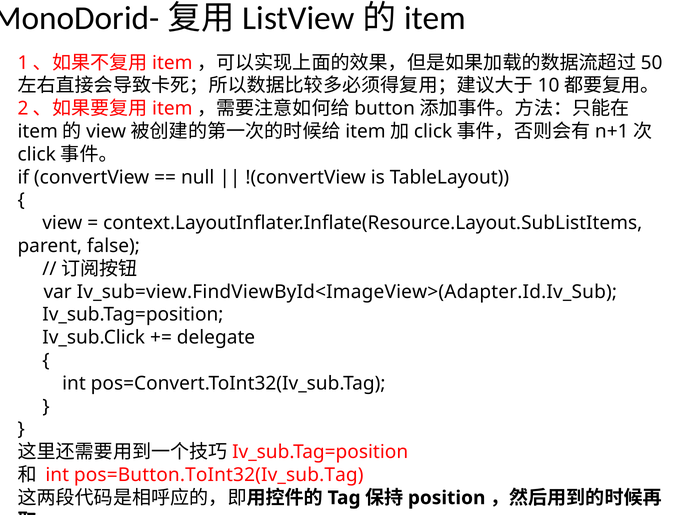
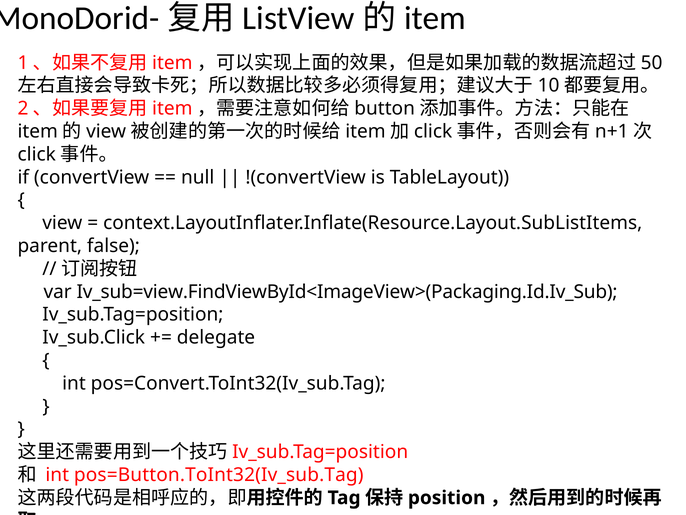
Iv_sub=view.FindViewById<ImageView>(Adapter.Id.Iv_Sub: Iv_sub=view.FindViewById<ImageView>(Adapter.Id.Iv_Sub -> Iv_sub=view.FindViewById<ImageView>(Packaging.Id.Iv_Sub
